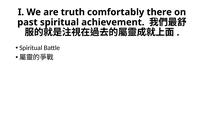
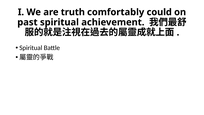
there: there -> could
